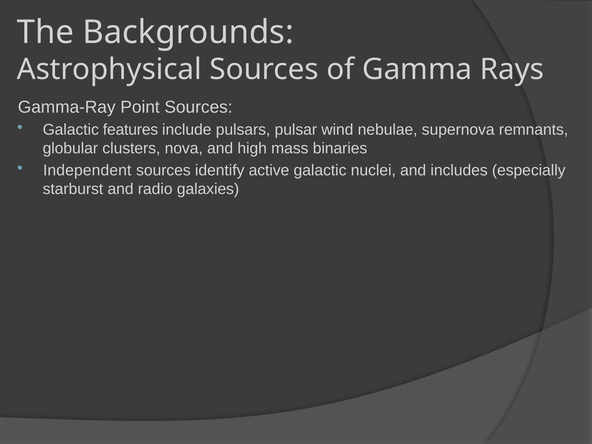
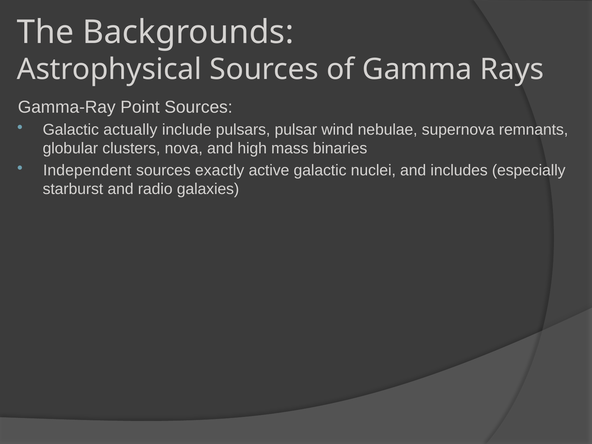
features: features -> actually
identify: identify -> exactly
